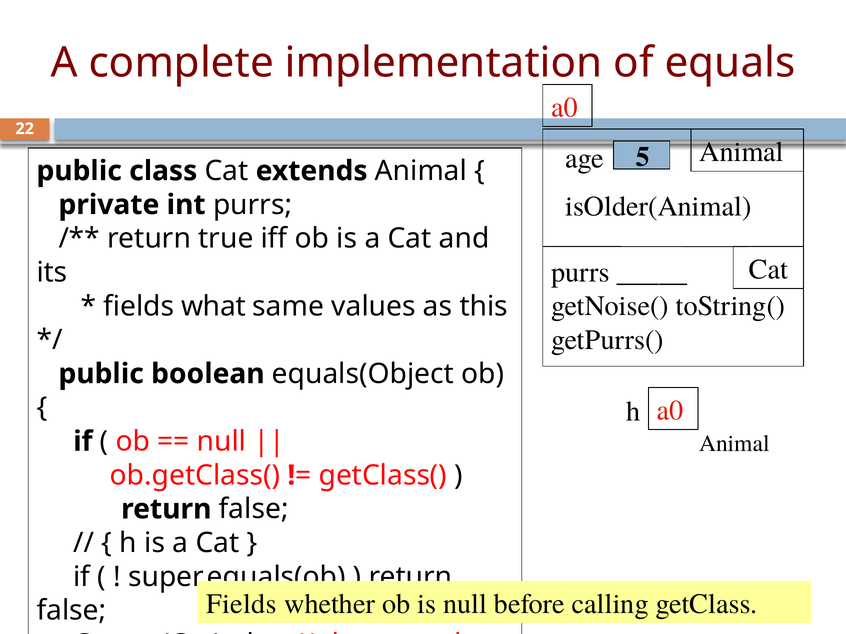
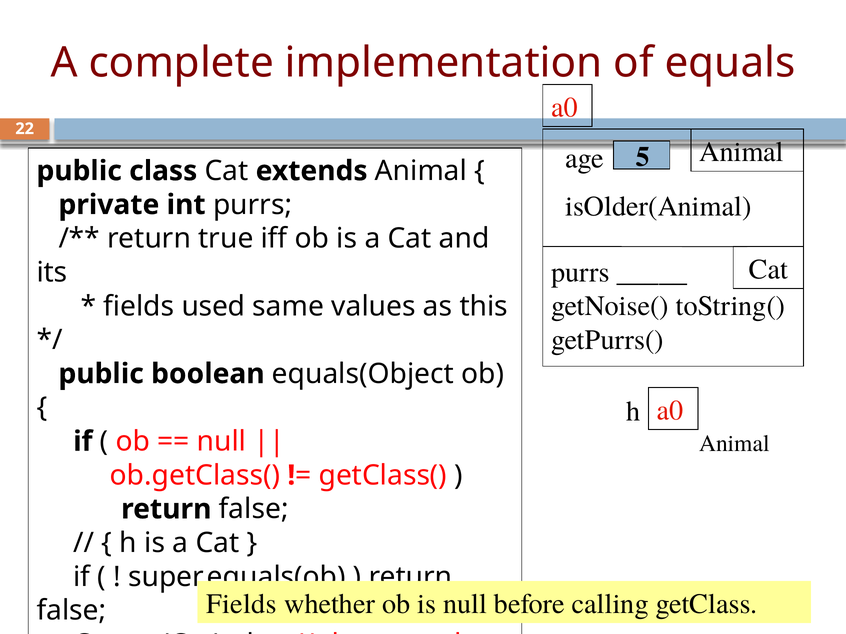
what: what -> used
